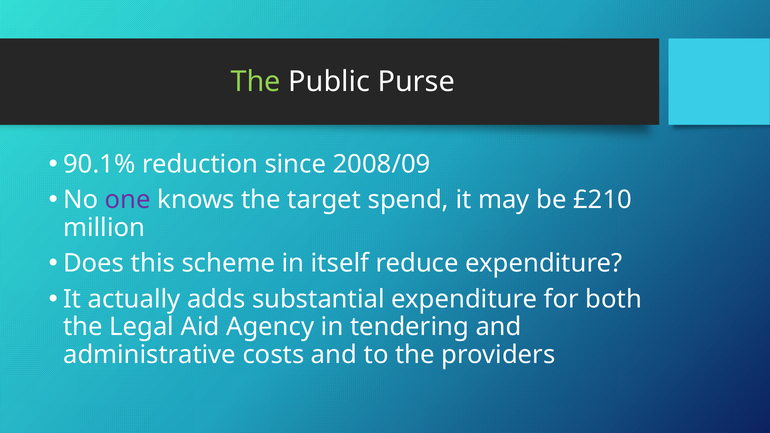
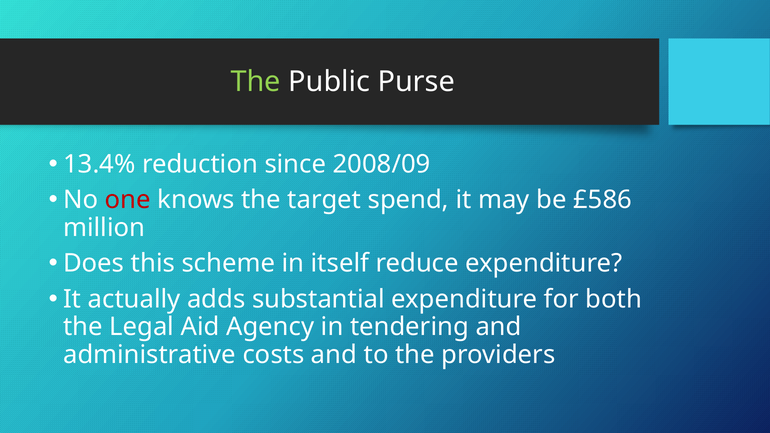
90.1%: 90.1% -> 13.4%
one colour: purple -> red
£210: £210 -> £586
